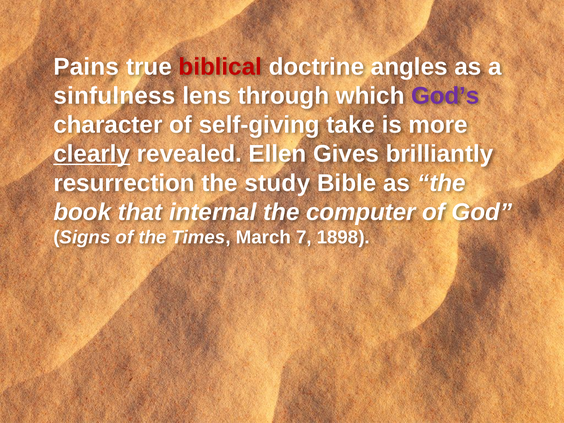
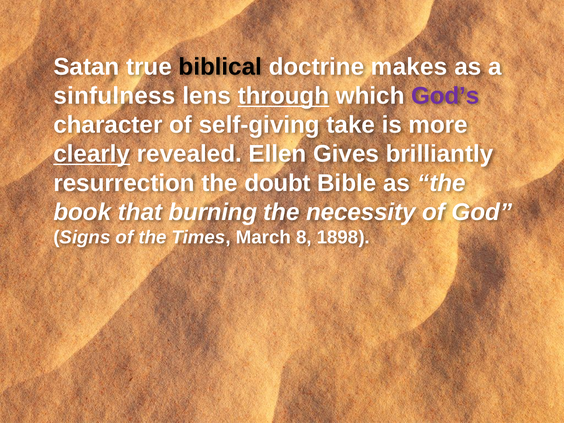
Pains: Pains -> Satan
biblical colour: red -> black
angles: angles -> makes
through underline: none -> present
study: study -> doubt
internal: internal -> burning
computer: computer -> necessity
7: 7 -> 8
